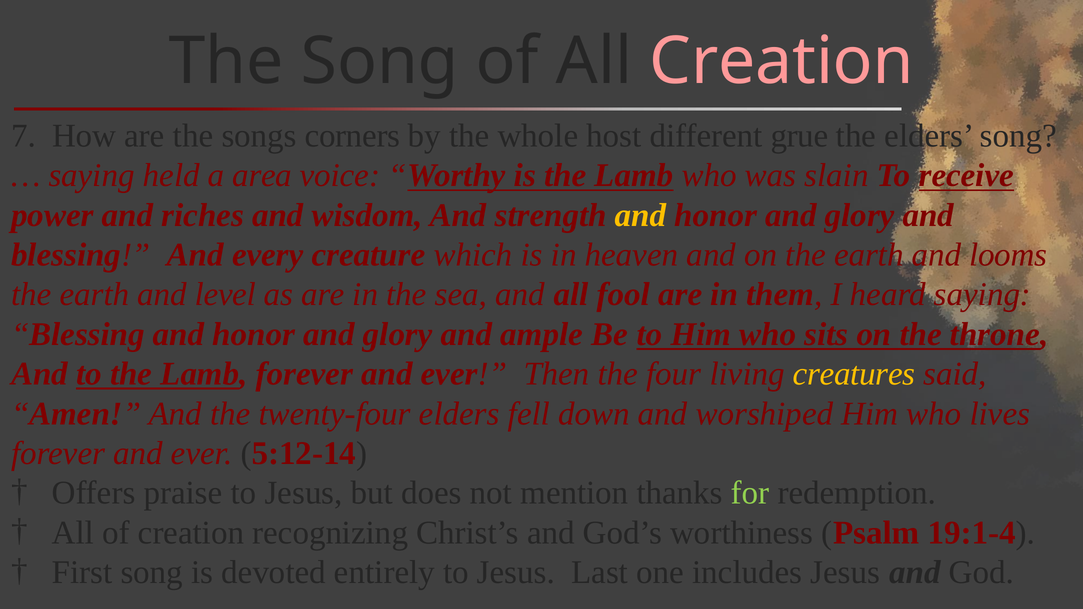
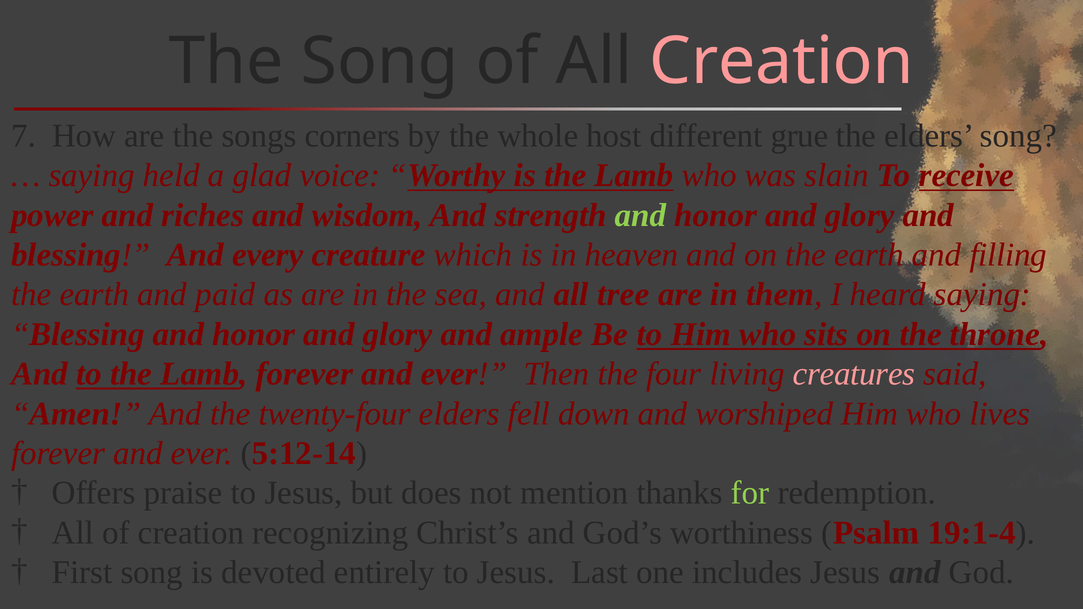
area: area -> glad
and at (640, 215) colour: yellow -> light green
looms: looms -> filling
level: level -> paid
fool: fool -> tree
creatures colour: yellow -> pink
